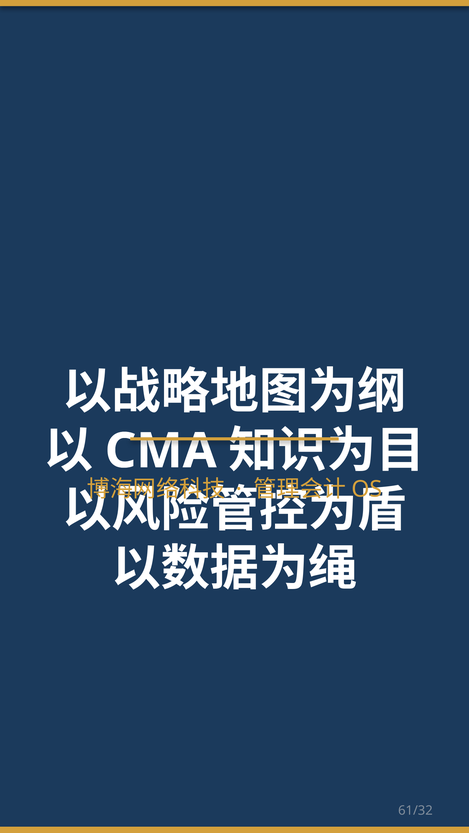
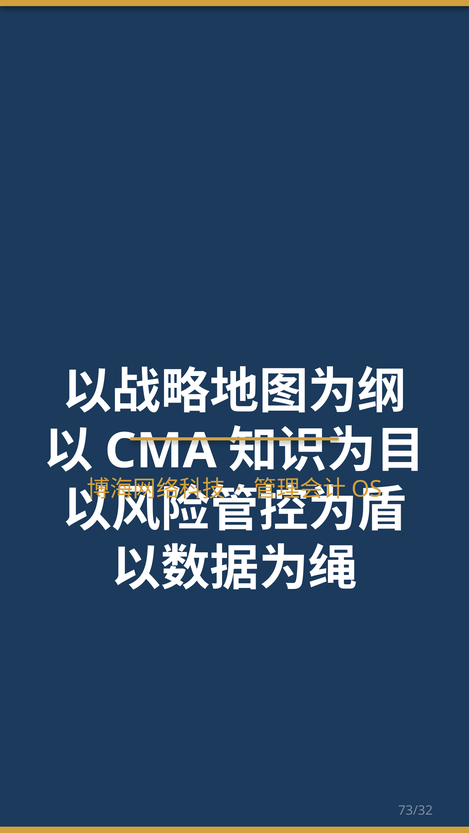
61/32: 61/32 -> 73/32
